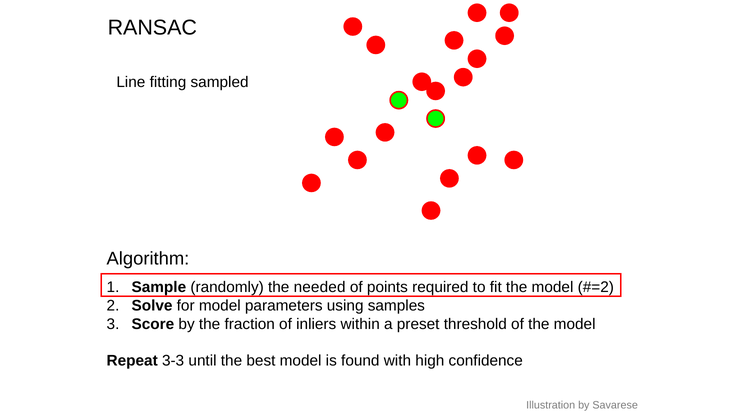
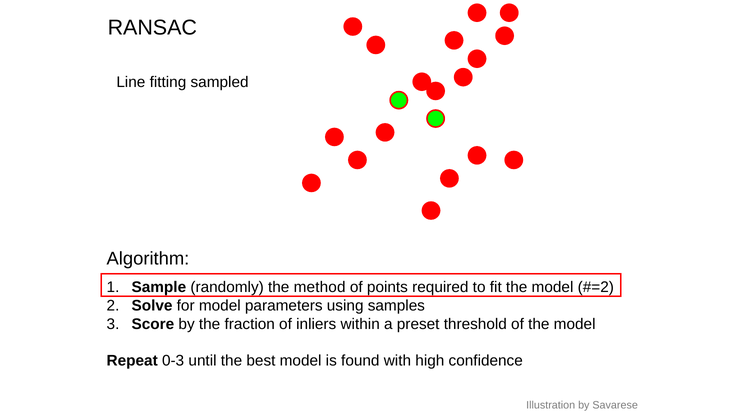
needed: needed -> method
3-3: 3-3 -> 0-3
